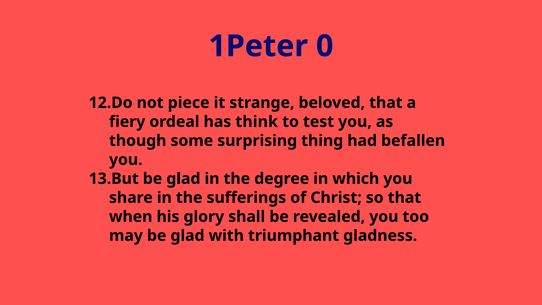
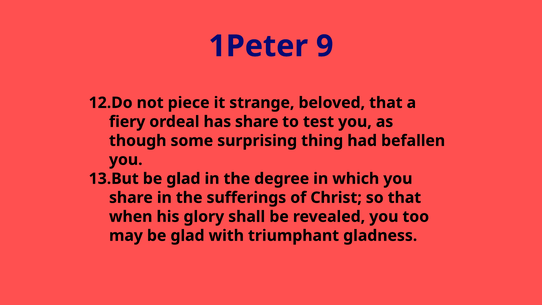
0: 0 -> 9
has think: think -> share
